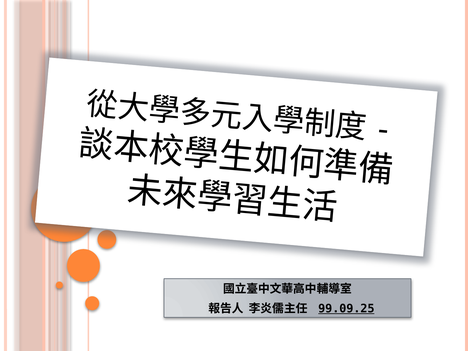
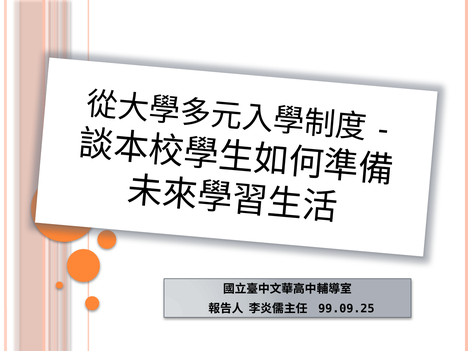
99.09.25 underline: present -> none
